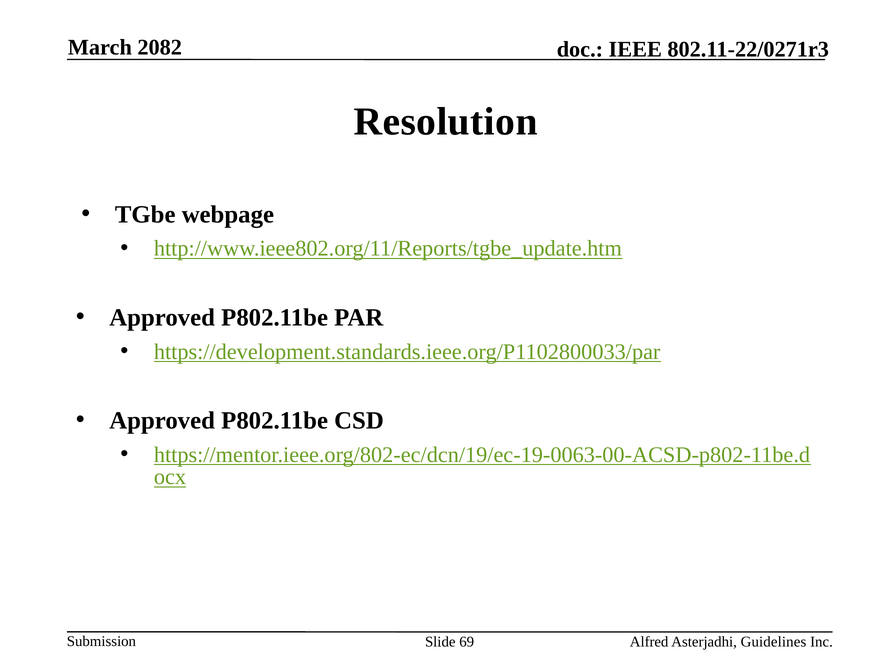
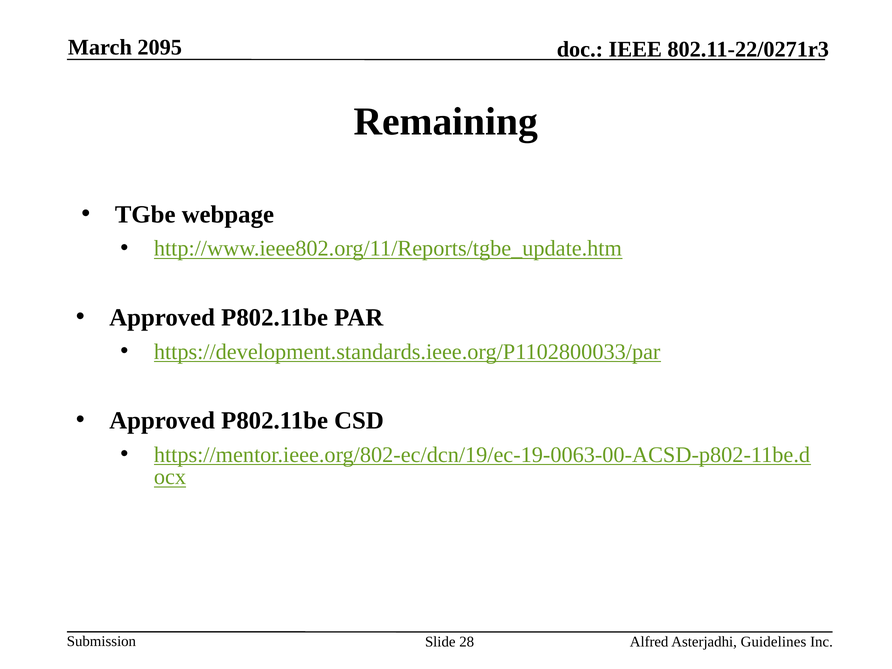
2082: 2082 -> 2095
Resolution: Resolution -> Remaining
69: 69 -> 28
